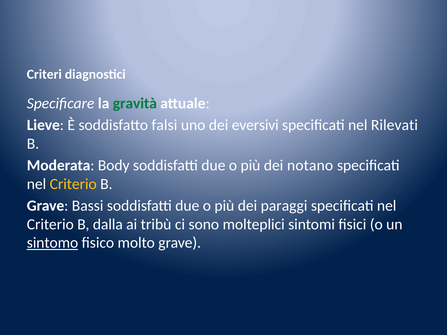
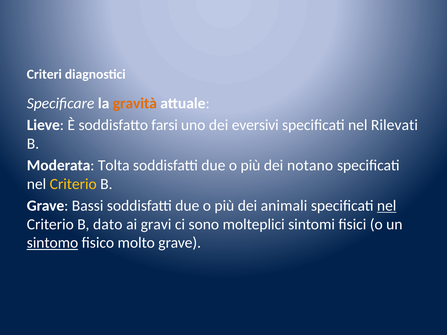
gravità colour: green -> orange
falsi: falsi -> farsi
Body: Body -> Tolta
paraggi: paraggi -> animali
nel at (387, 206) underline: none -> present
dalla: dalla -> dato
tribù: tribù -> gravi
